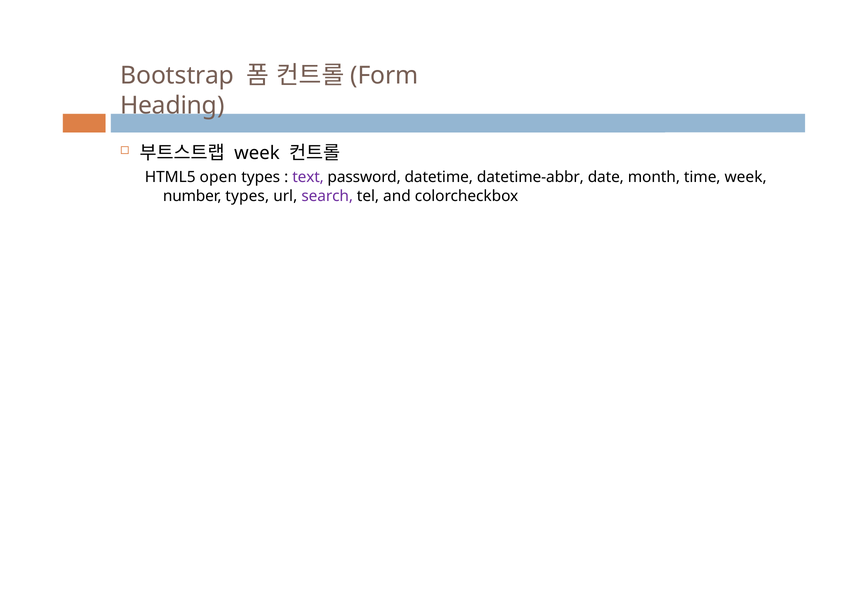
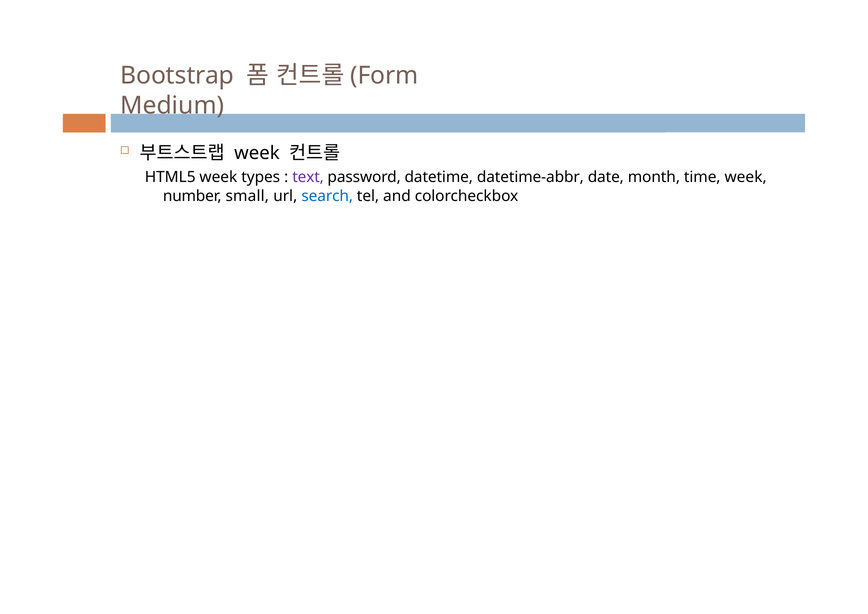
Heading: Heading -> Medium
HTML5 open: open -> week
number types: types -> small
search colour: purple -> blue
